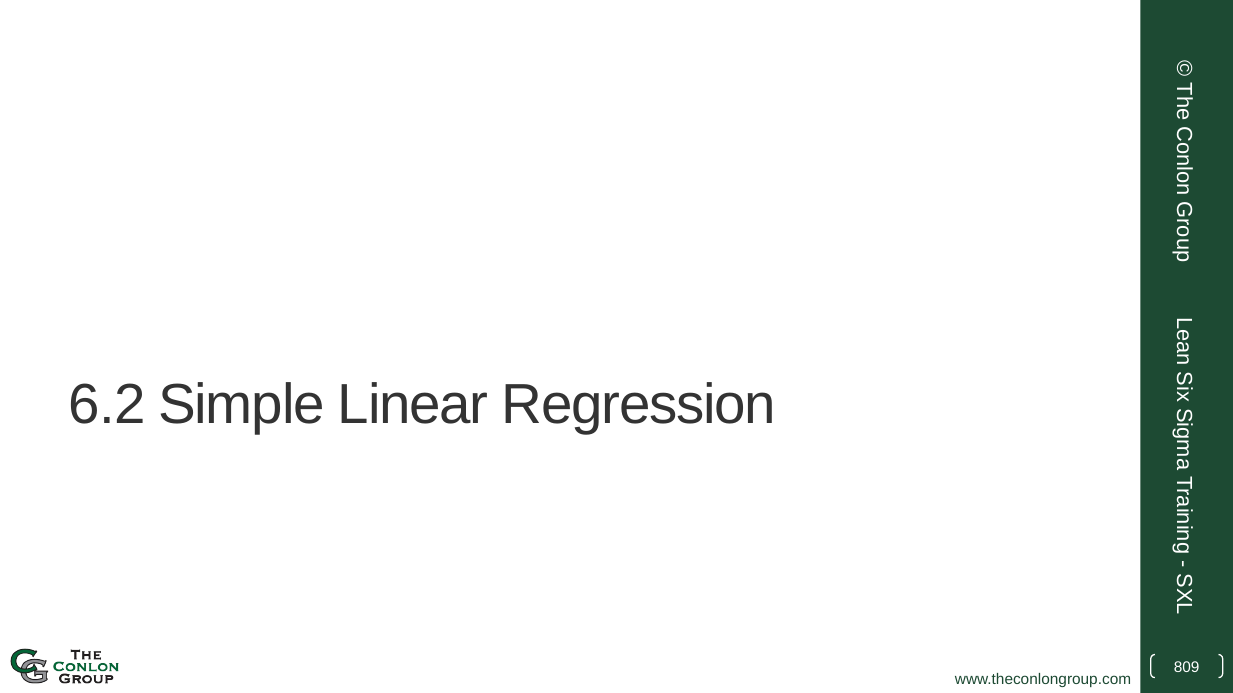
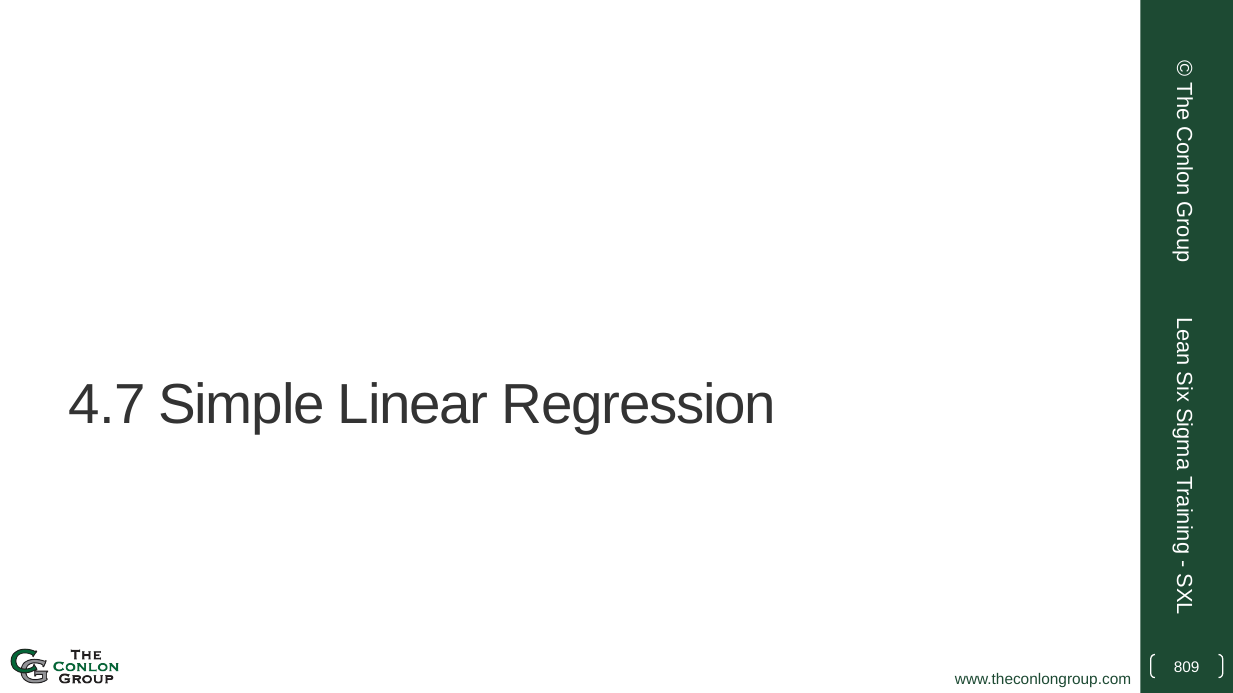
6.2: 6.2 -> 4.7
